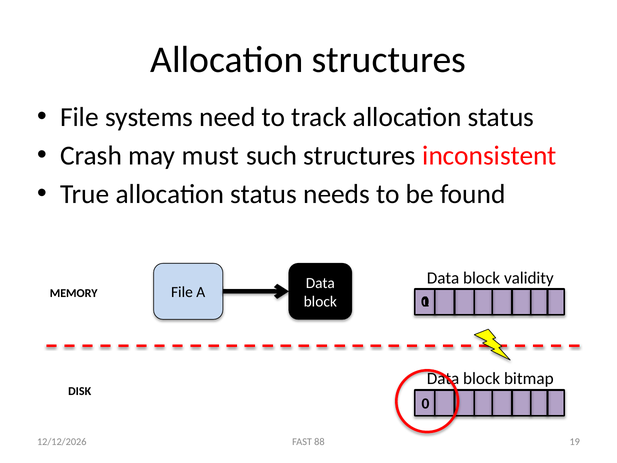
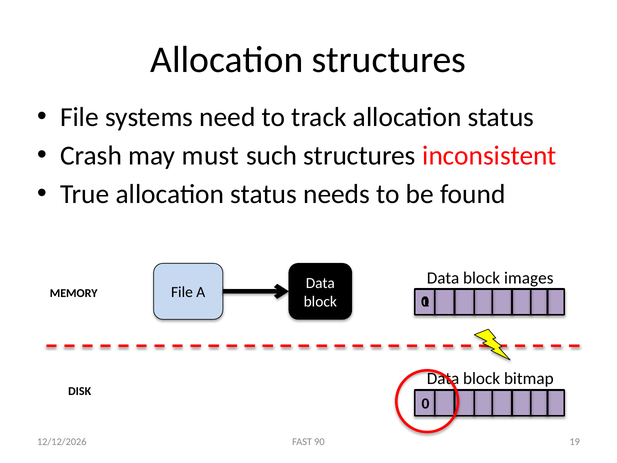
validity: validity -> images
88: 88 -> 90
